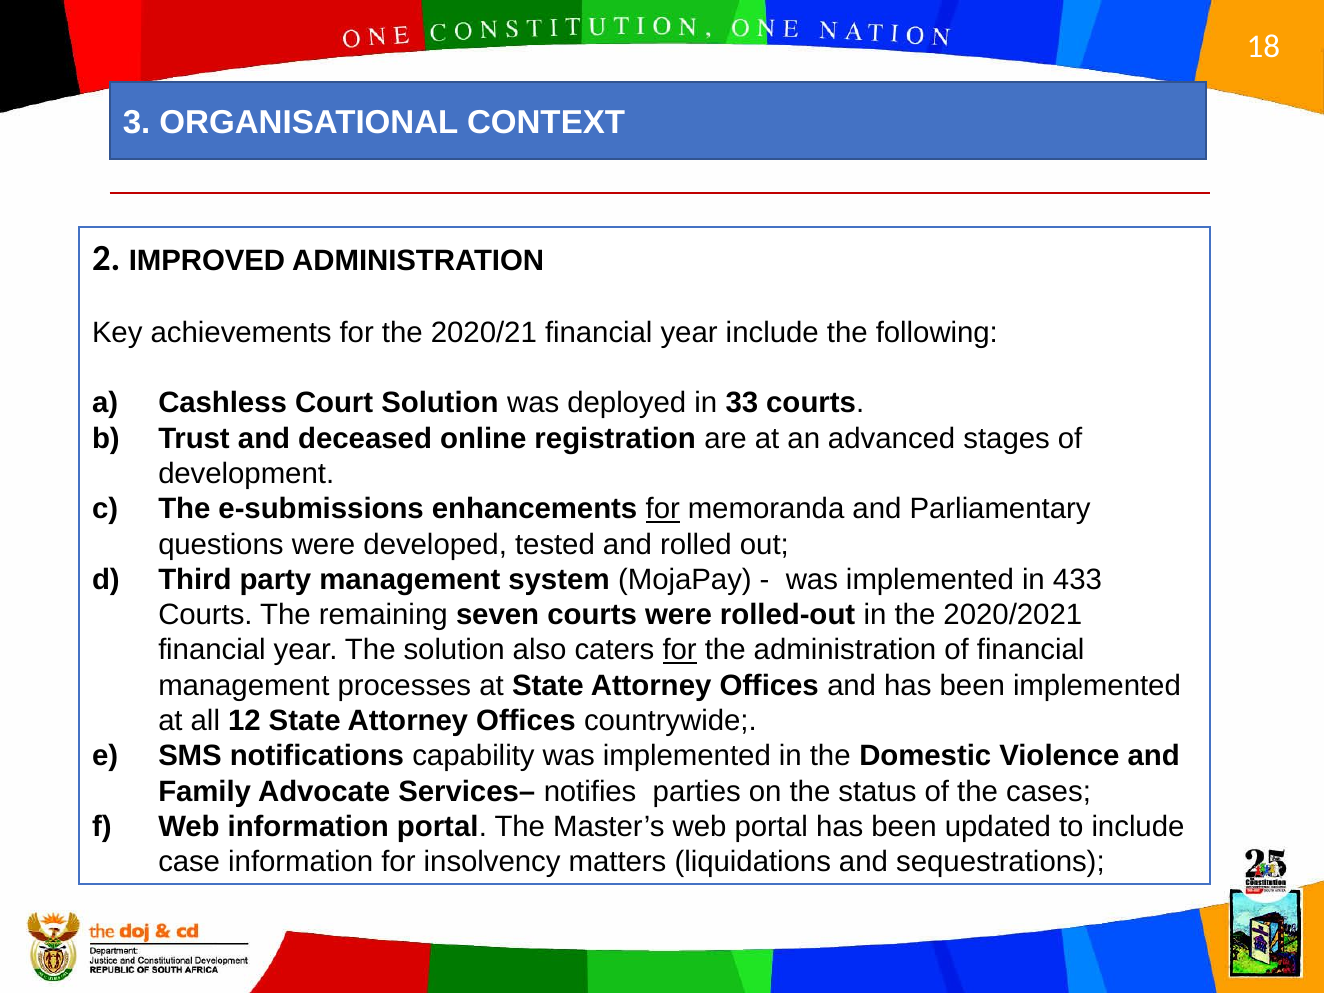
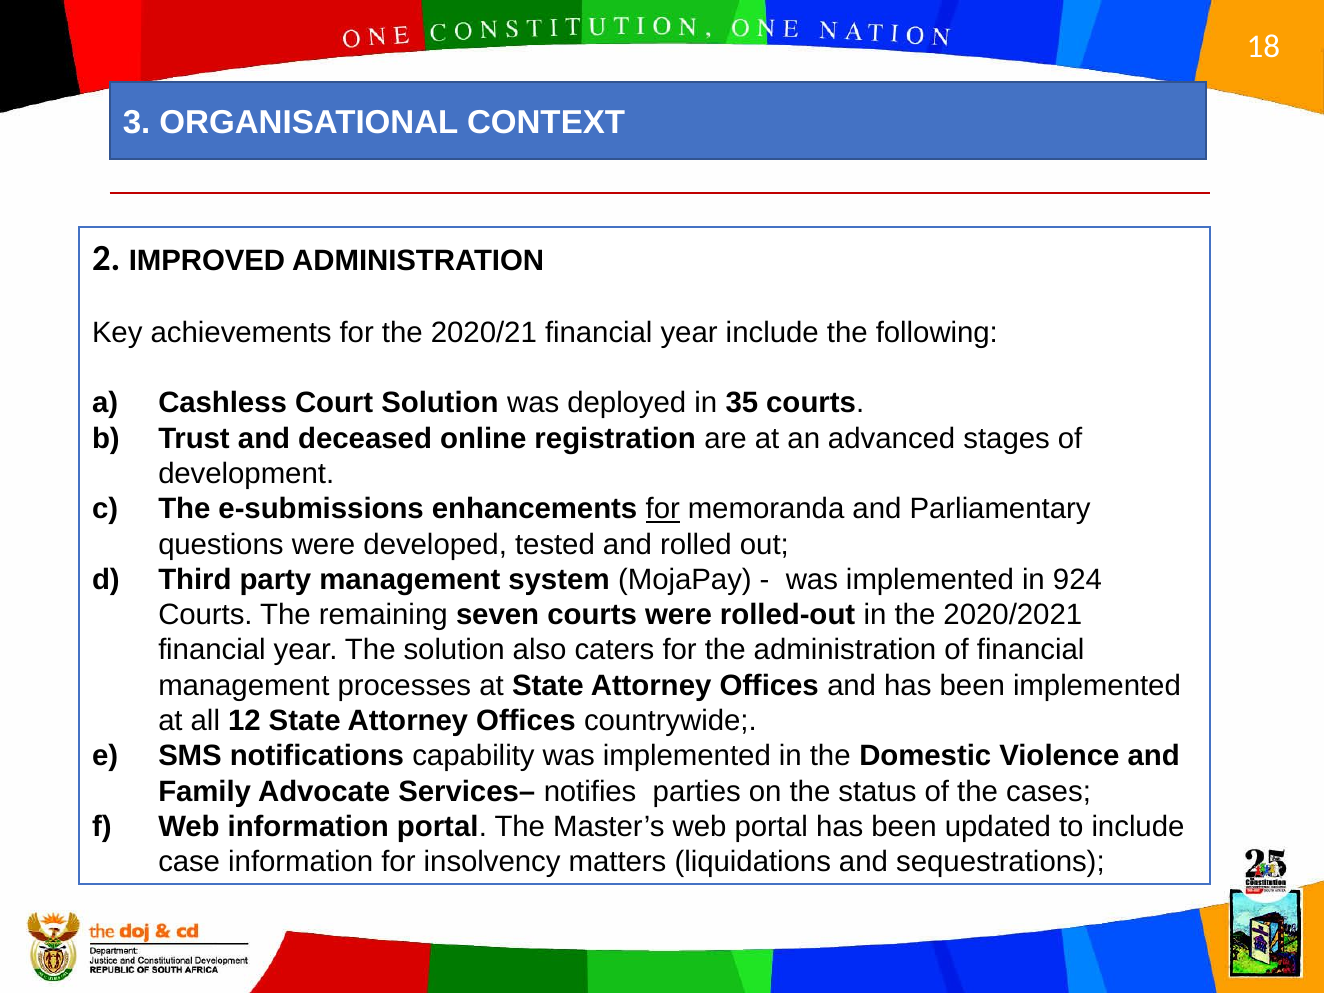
33: 33 -> 35
433: 433 -> 924
for at (680, 650) underline: present -> none
